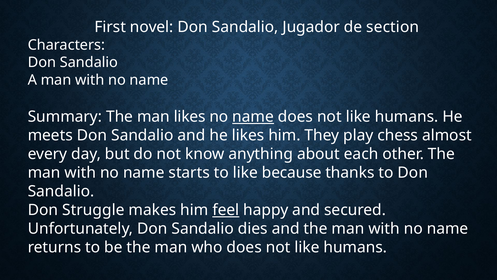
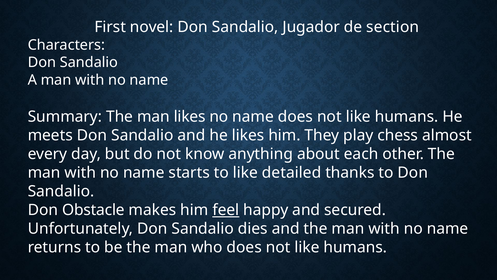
name at (253, 117) underline: present -> none
because: because -> detailed
Struggle: Struggle -> Obstacle
